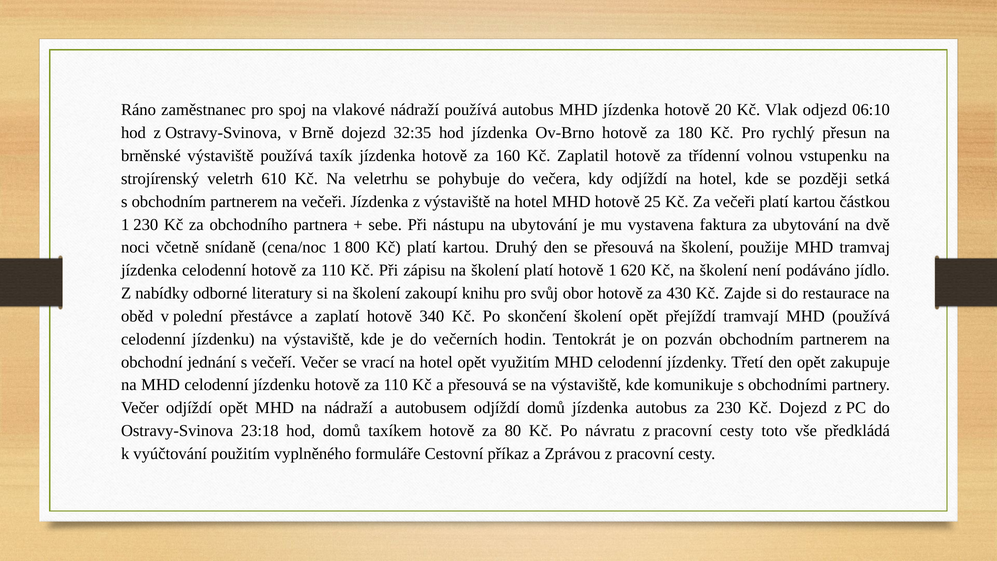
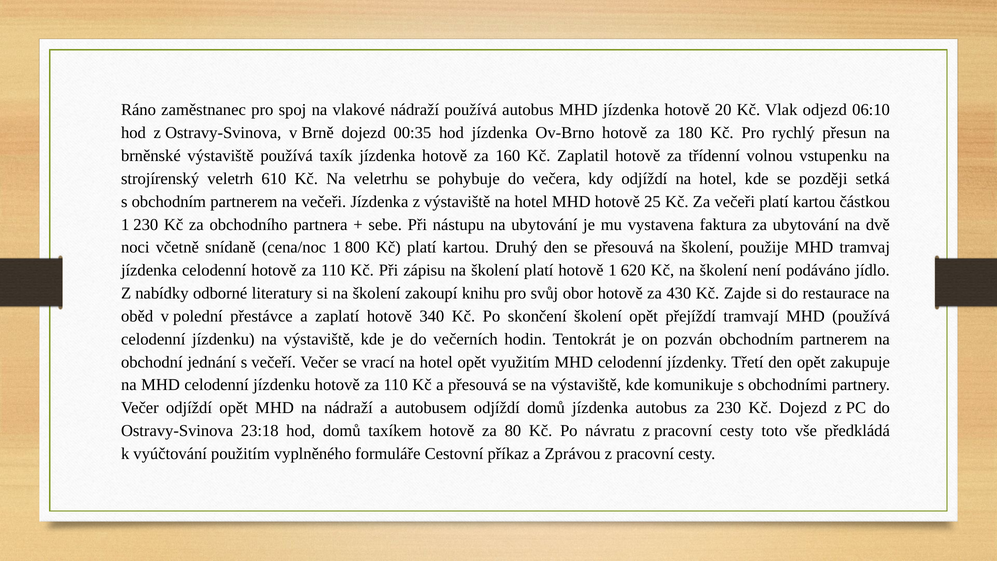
32:35: 32:35 -> 00:35
